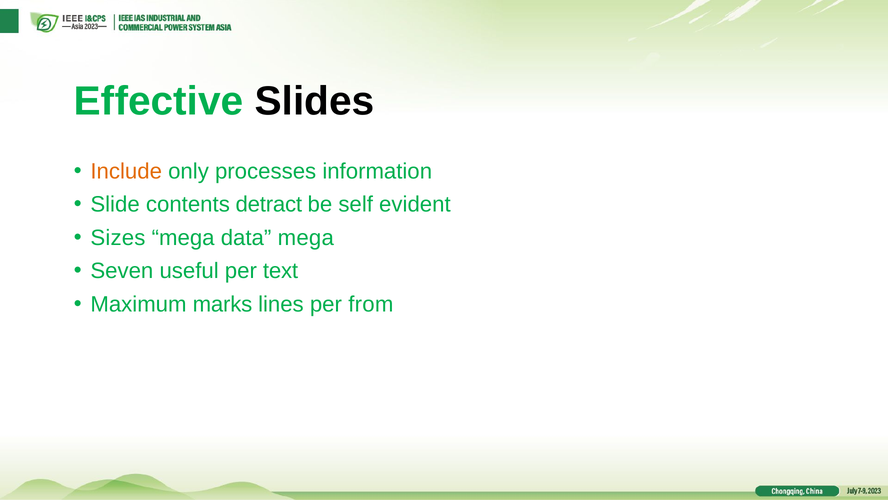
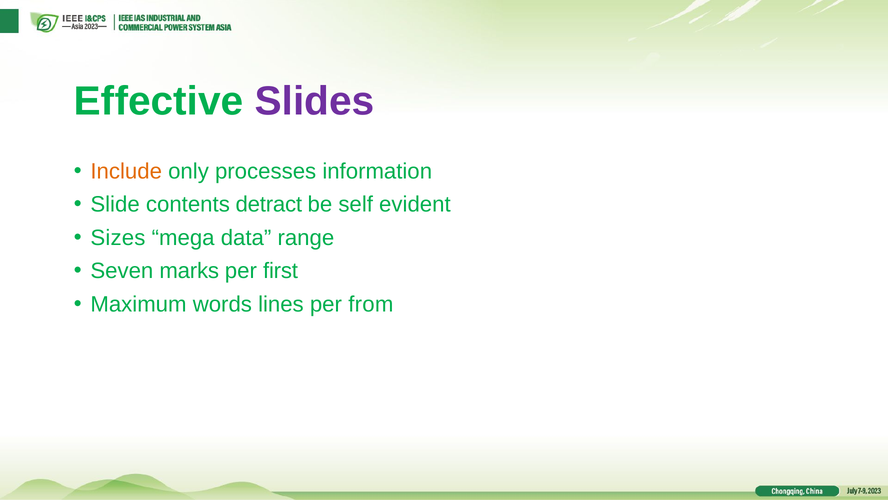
Slides colour: black -> purple
data mega: mega -> range
useful: useful -> marks
text: text -> first
marks: marks -> words
